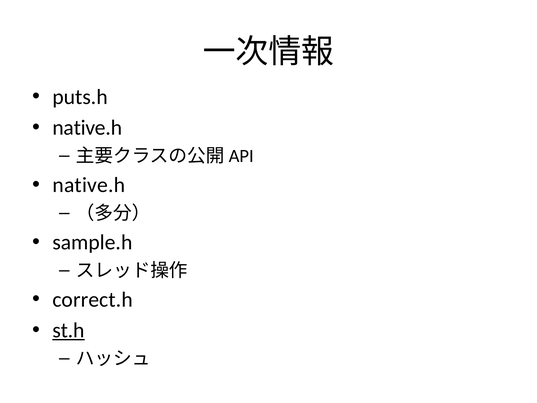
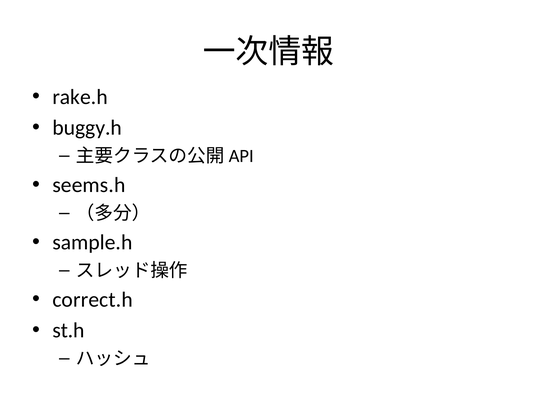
puts.h: puts.h -> rake.h
native.h at (87, 128): native.h -> buggy.h
native.h at (89, 185): native.h -> seems.h
st.h underline: present -> none
